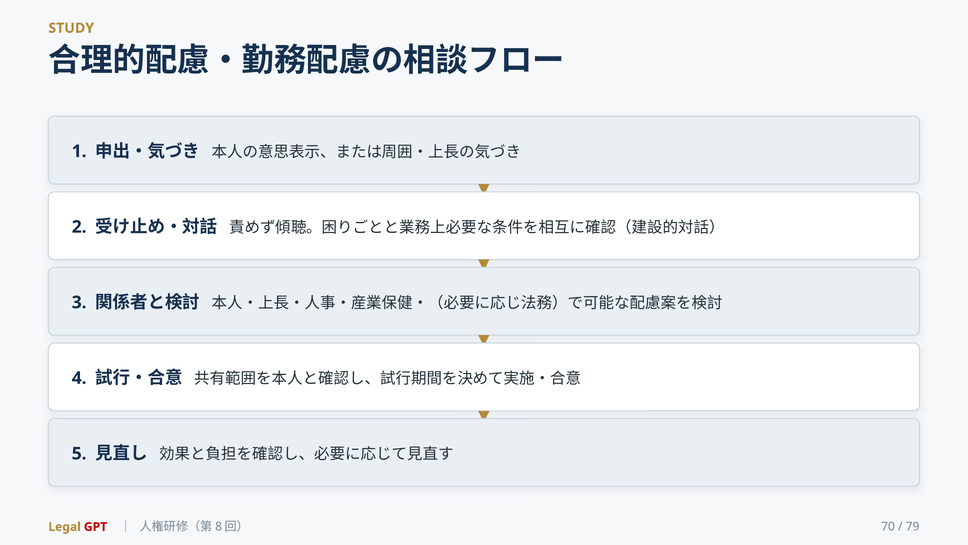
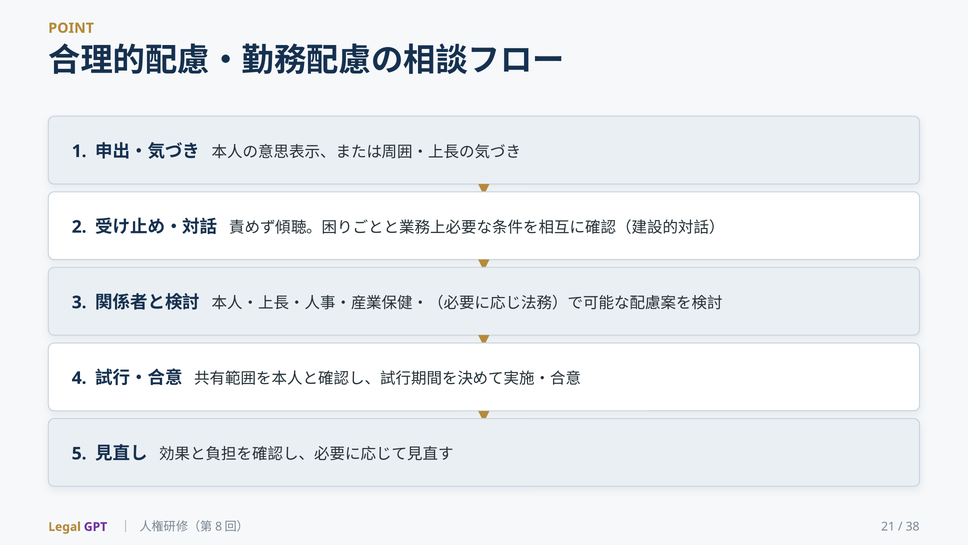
STUDY: STUDY -> POINT
GPT colour: red -> purple
70: 70 -> 21
79: 79 -> 38
